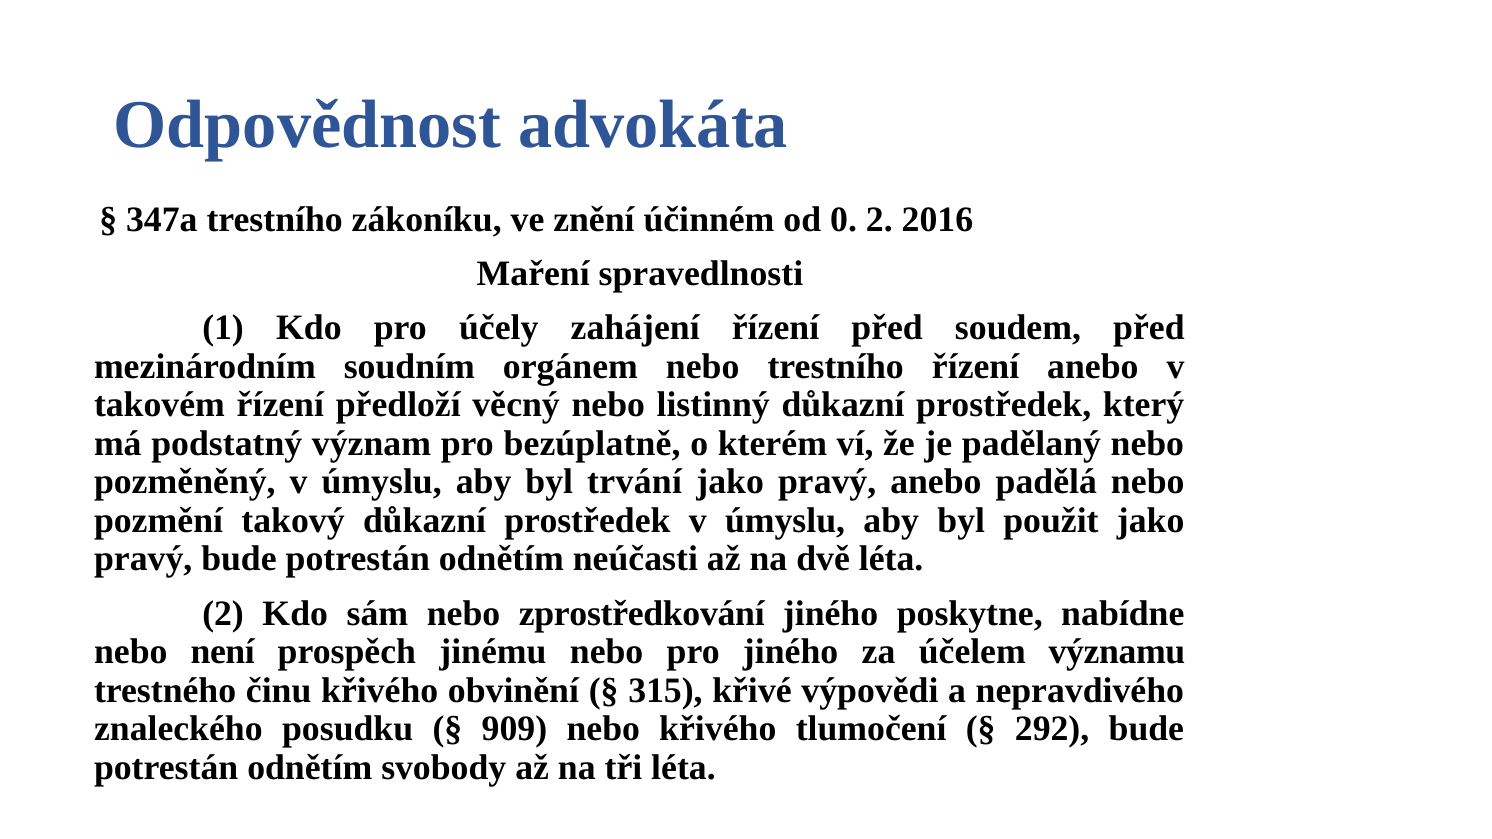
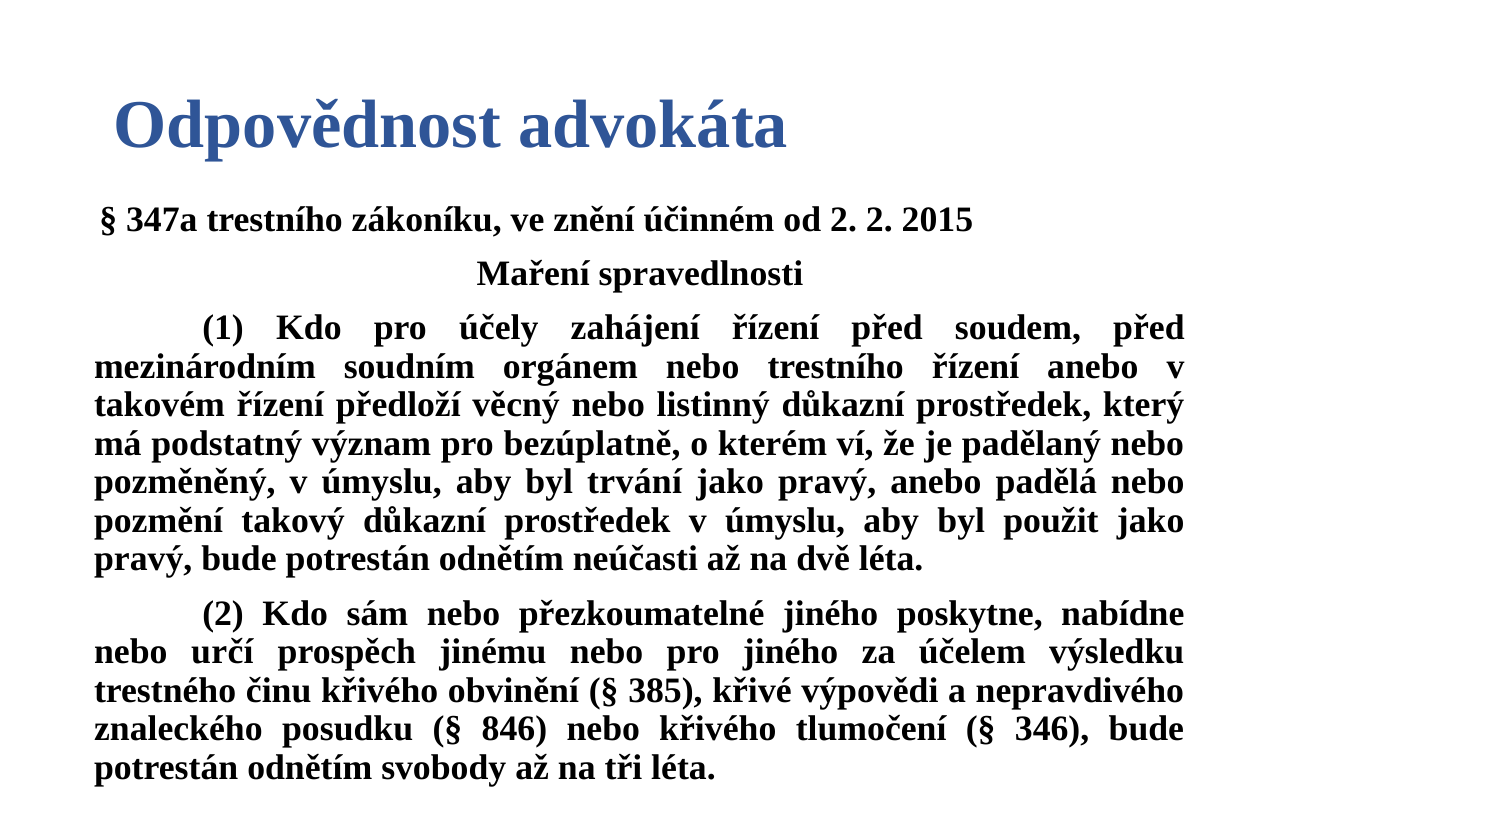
od 0: 0 -> 2
2016: 2016 -> 2015
zprostředkování: zprostředkování -> přezkoumatelné
není: není -> určí
významu: významu -> výsledku
315: 315 -> 385
909: 909 -> 846
292: 292 -> 346
